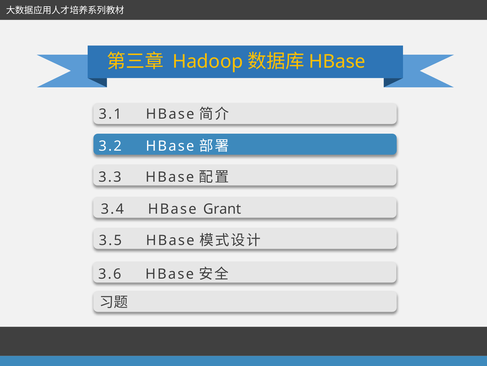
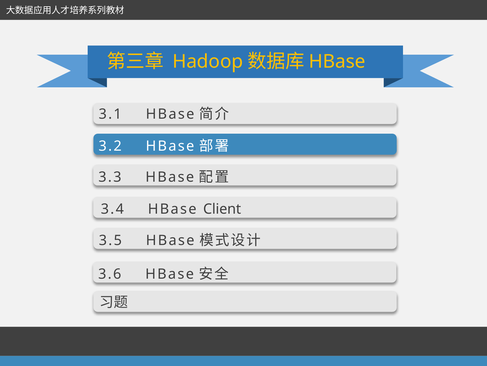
Grant: Grant -> Client
